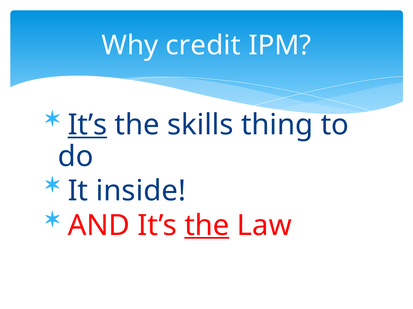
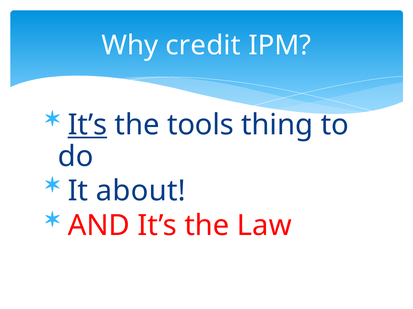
skills: skills -> tools
inside: inside -> about
the at (207, 226) underline: present -> none
